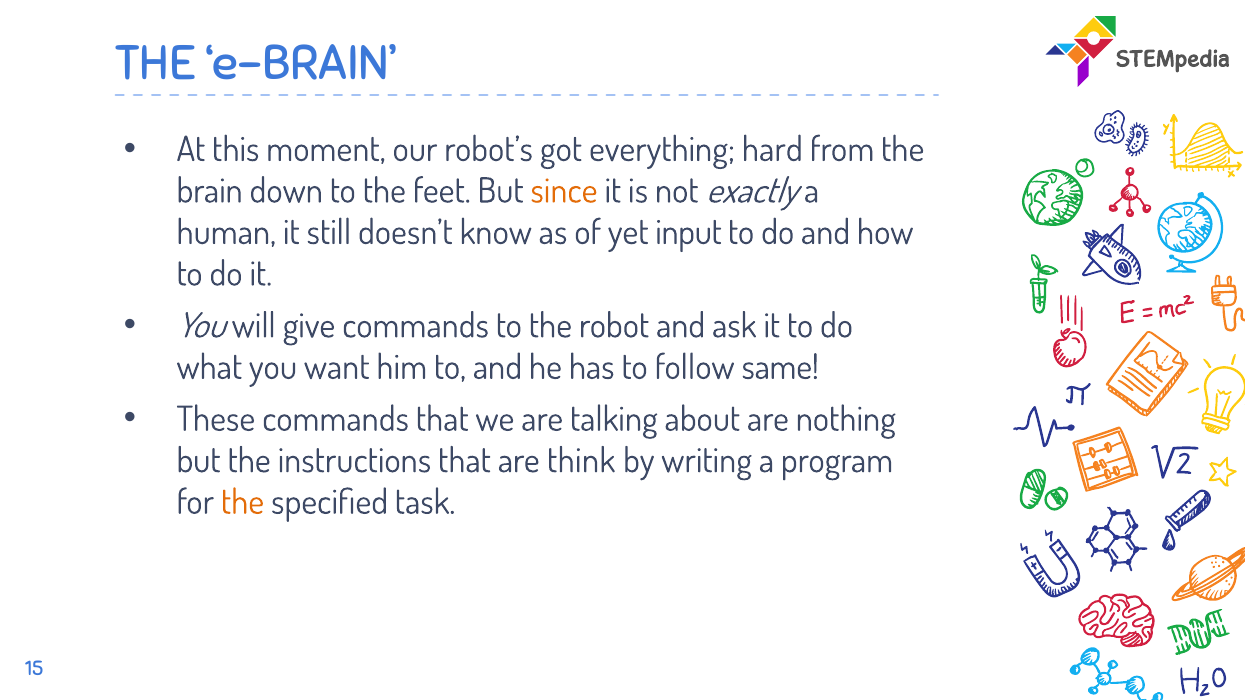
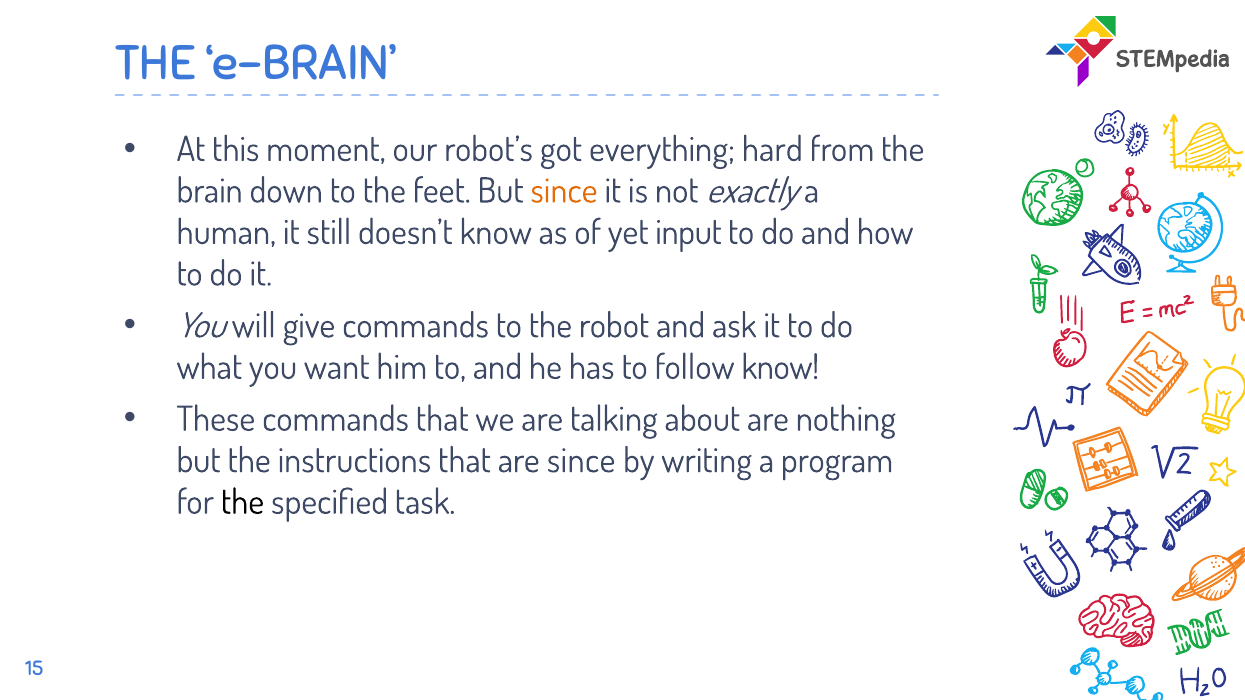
follow same: same -> know
are think: think -> since
the at (243, 503) colour: orange -> black
